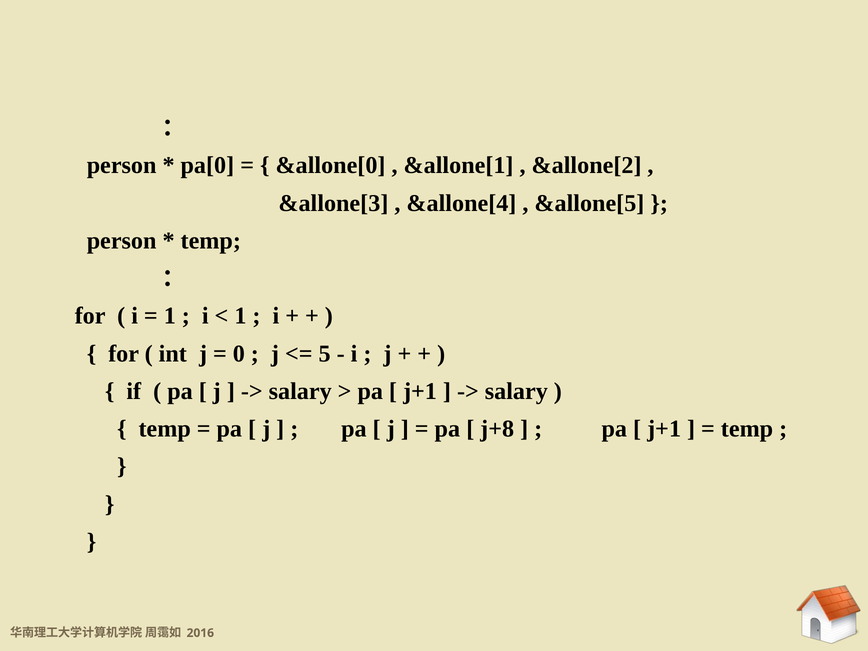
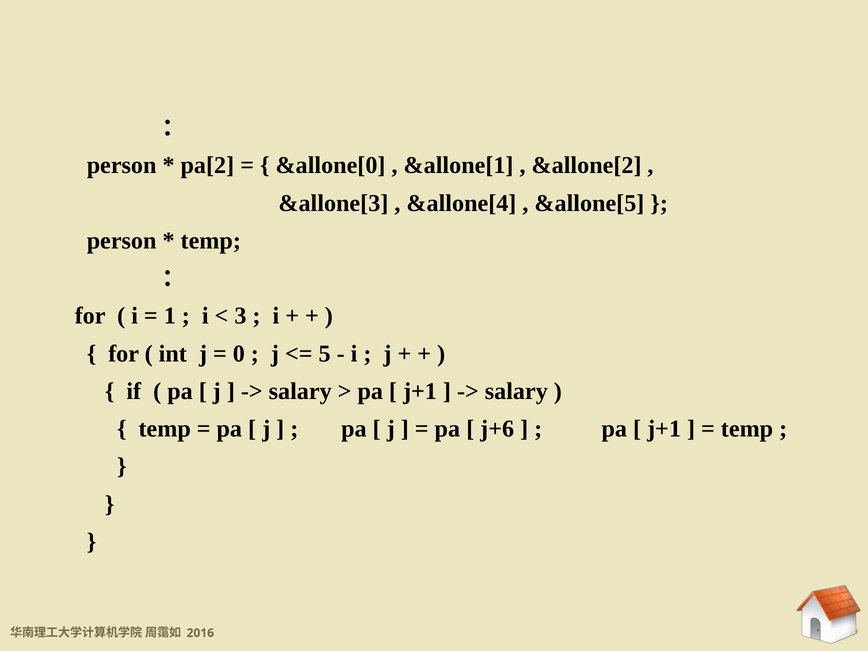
pa[0: pa[0 -> pa[2
1 at (240, 316): 1 -> 3
j+8: j+8 -> j+6
